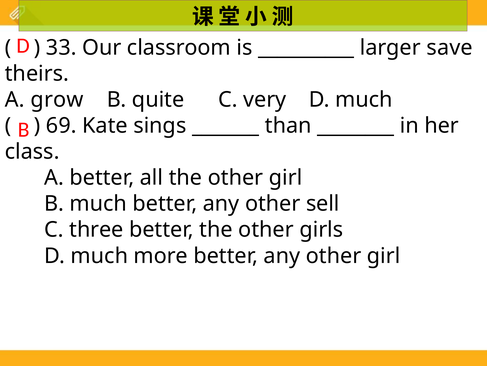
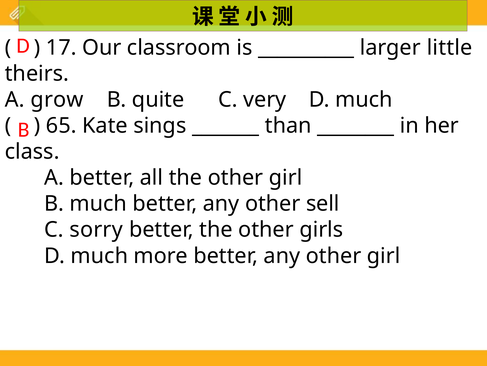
33: 33 -> 17
save: save -> little
69: 69 -> 65
three: three -> sorry
